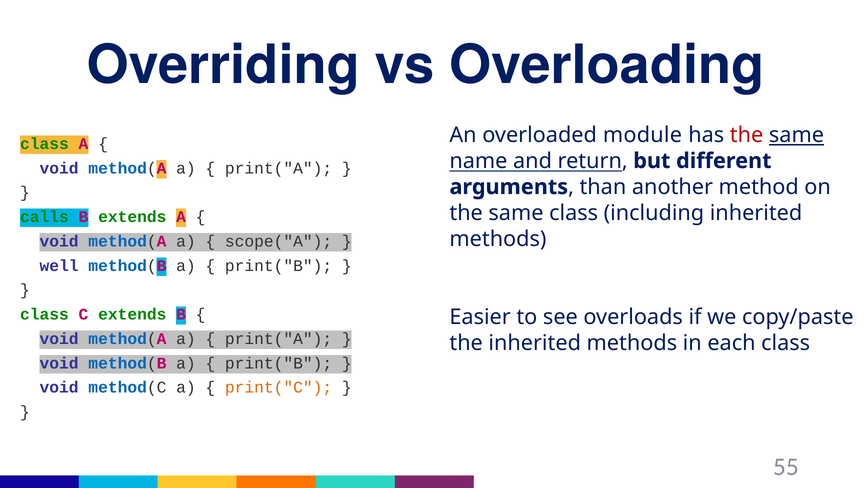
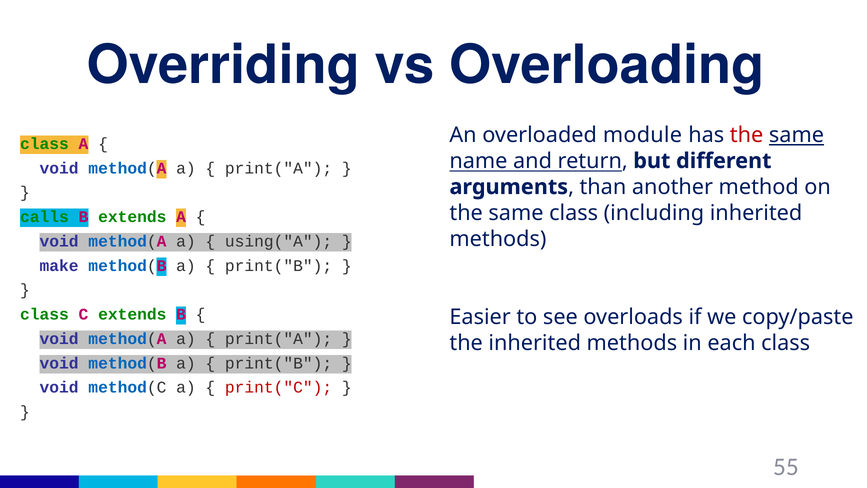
scope("A: scope("A -> using("A
well: well -> make
print("C colour: orange -> red
